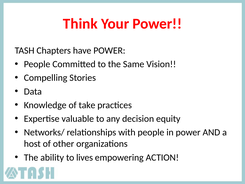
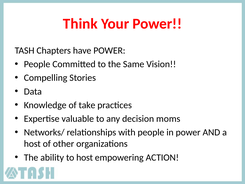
equity: equity -> moms
to lives: lives -> host
